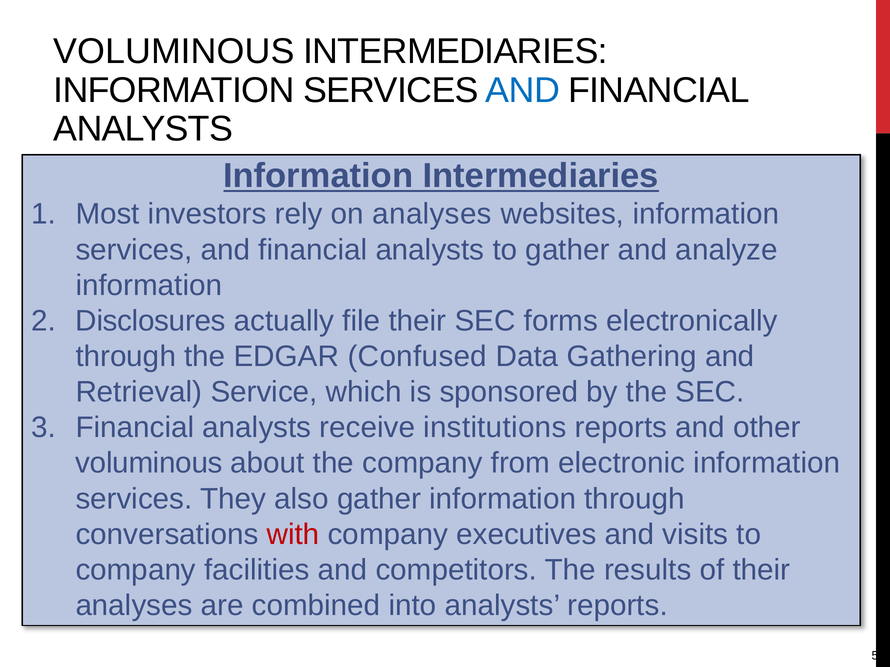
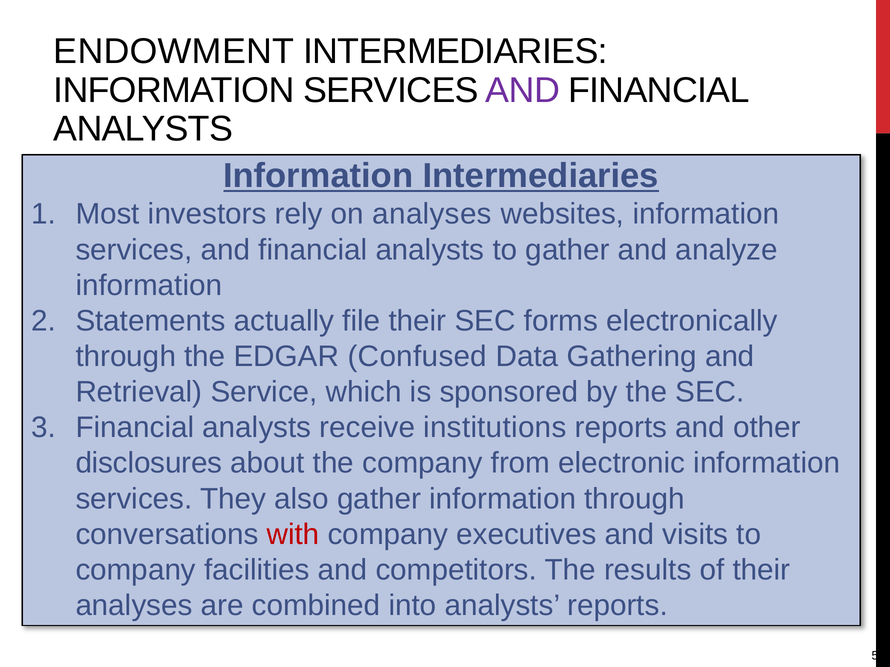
VOLUMINOUS at (174, 52): VOLUMINOUS -> ENDOWMENT
AND at (523, 90) colour: blue -> purple
Disclosures: Disclosures -> Statements
voluminous at (149, 464): voluminous -> disclosures
